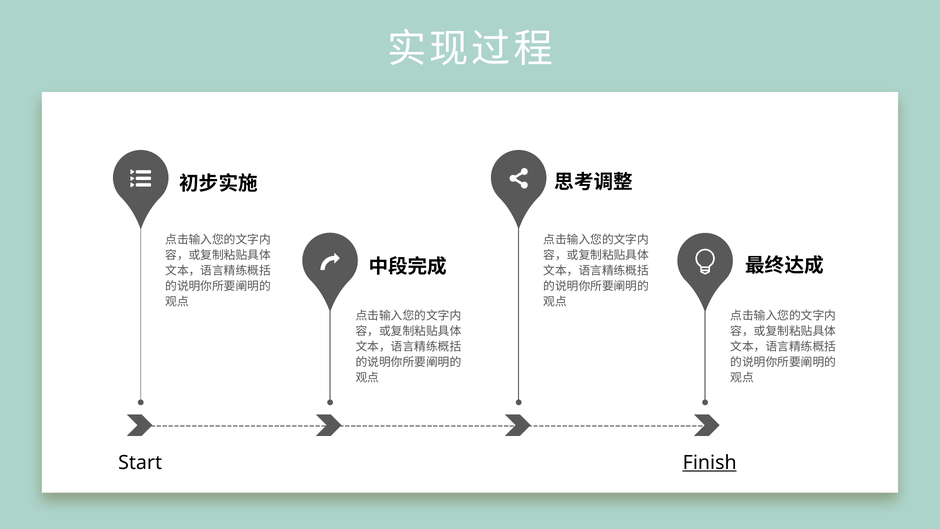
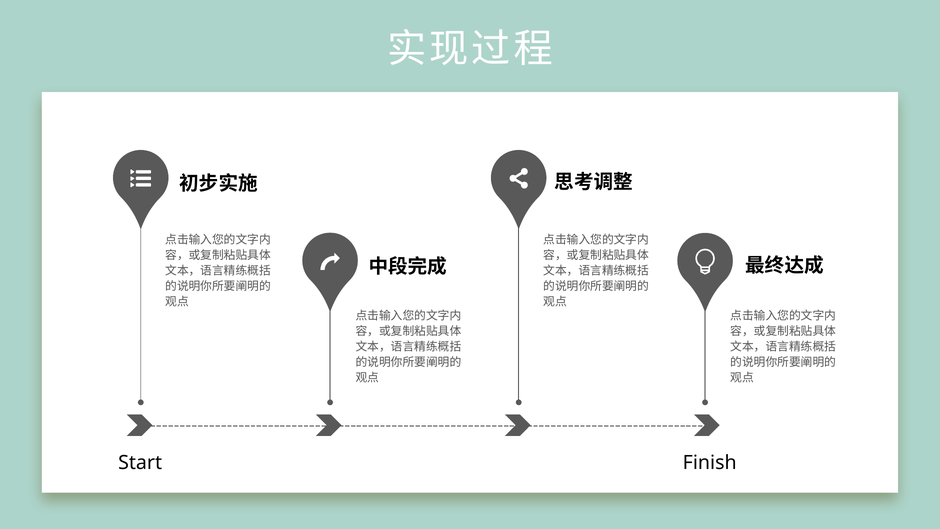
Finish underline: present -> none
